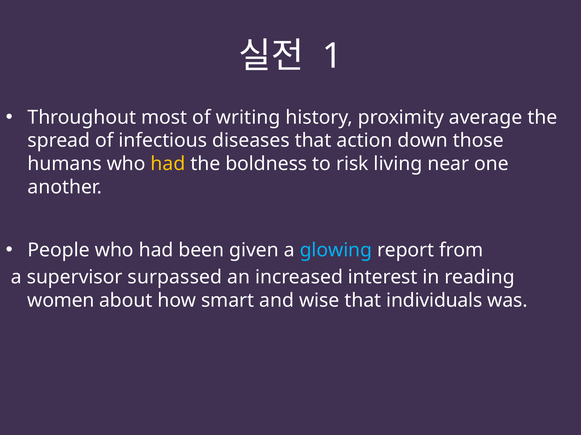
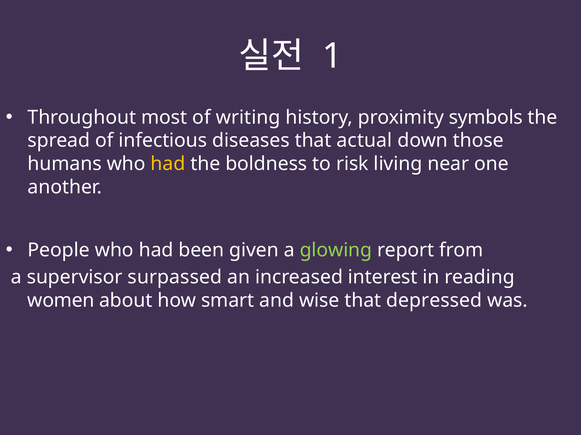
average: average -> symbols
action: action -> actual
glowing colour: light blue -> light green
individuals: individuals -> depressed
